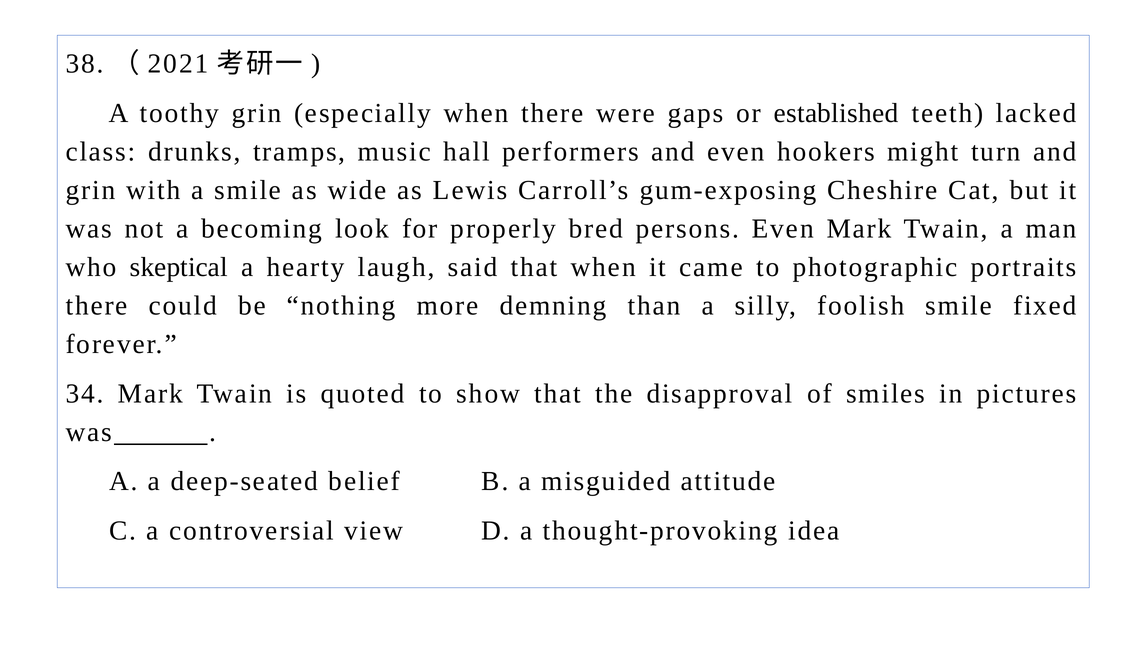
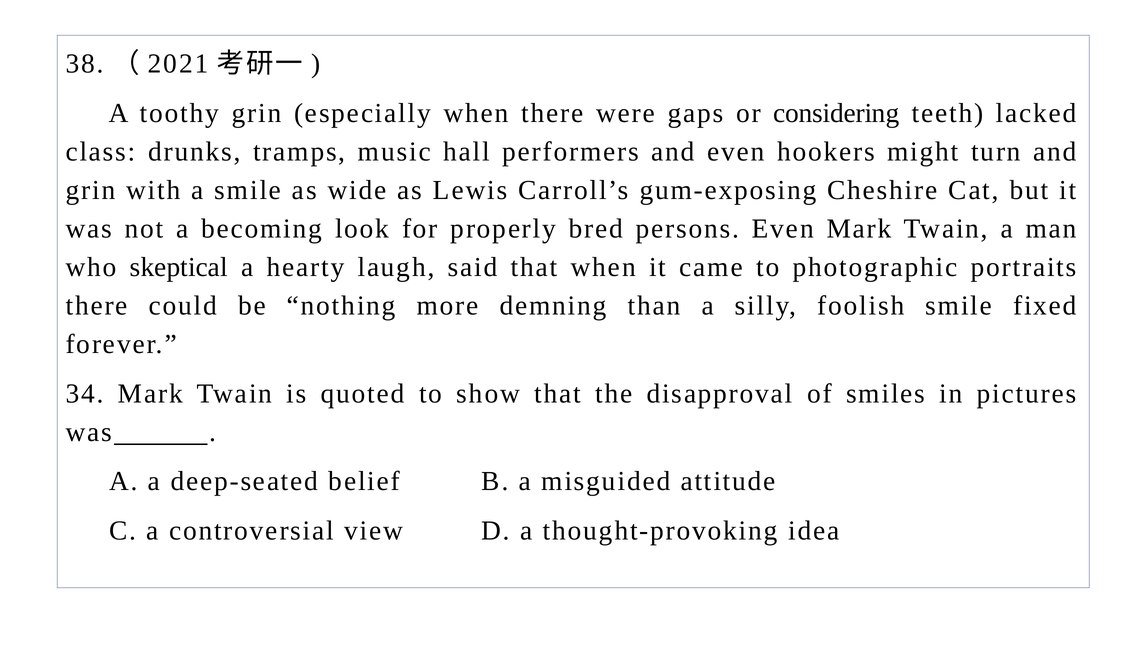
established: established -> considering
